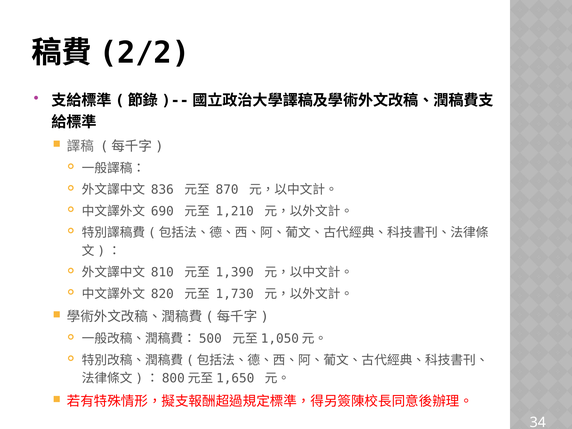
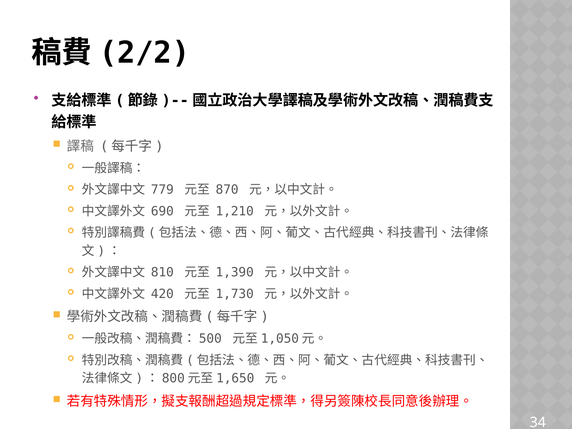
836: 836 -> 779
820: 820 -> 420
